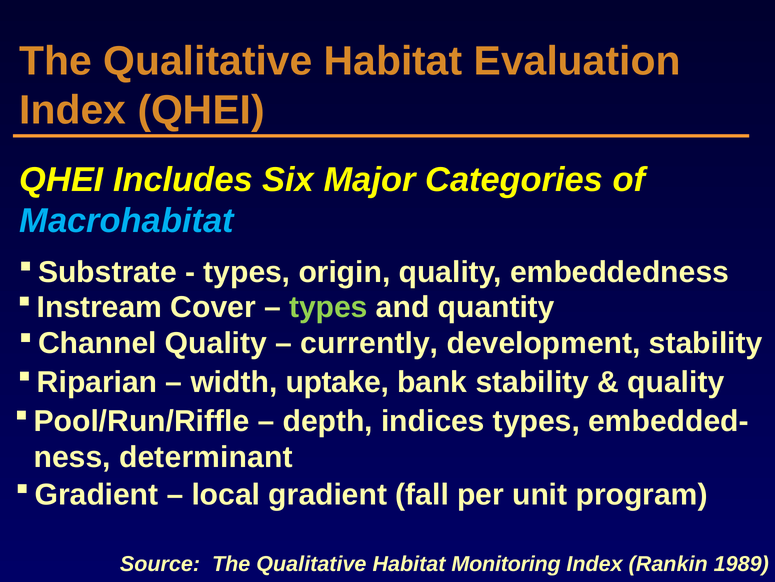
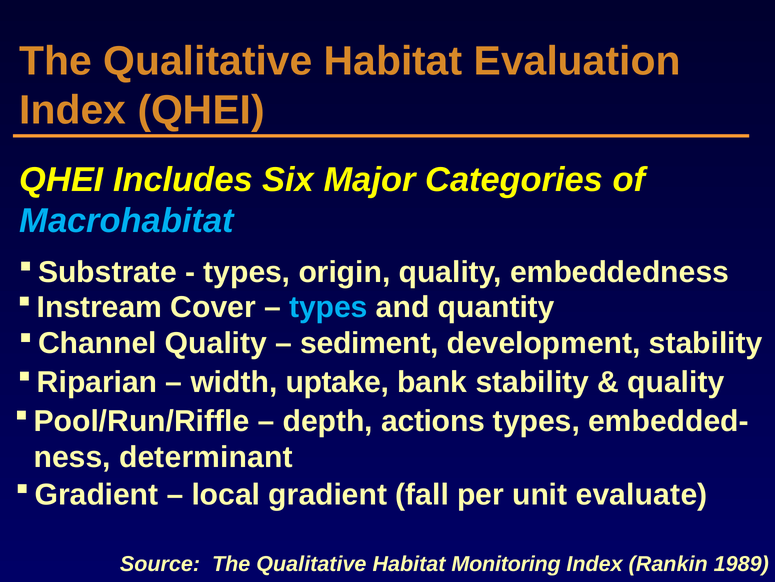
types at (328, 307) colour: light green -> light blue
currently: currently -> sediment
indices: indices -> actions
program: program -> evaluate
